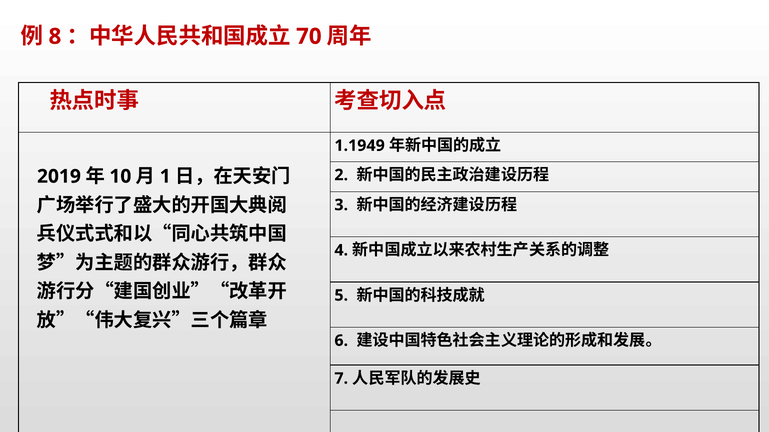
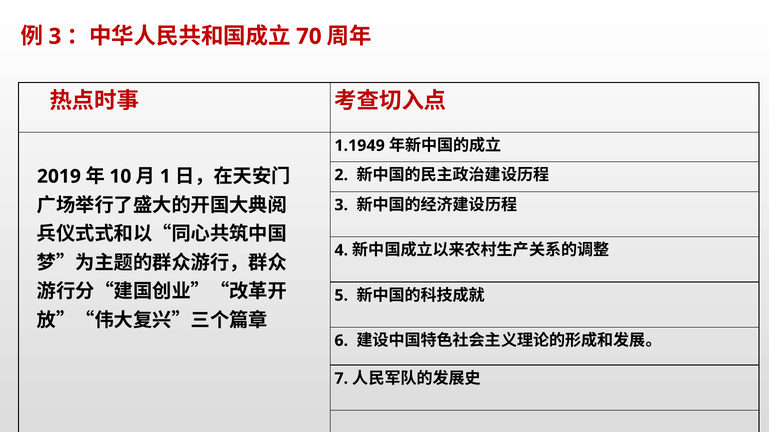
8 at (55, 37): 8 -> 3
